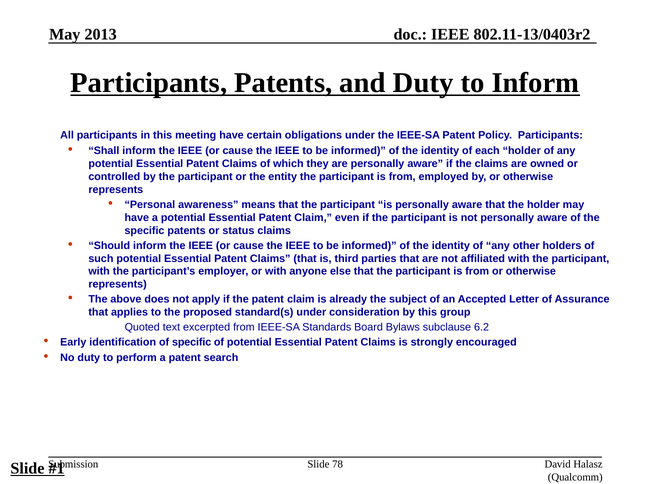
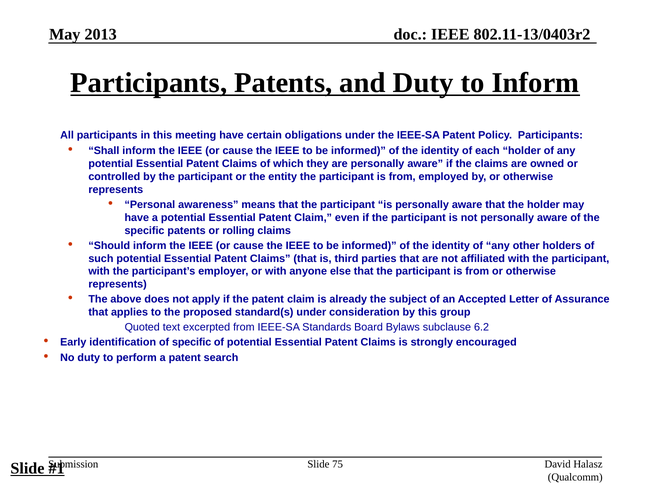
status: status -> rolling
78: 78 -> 75
